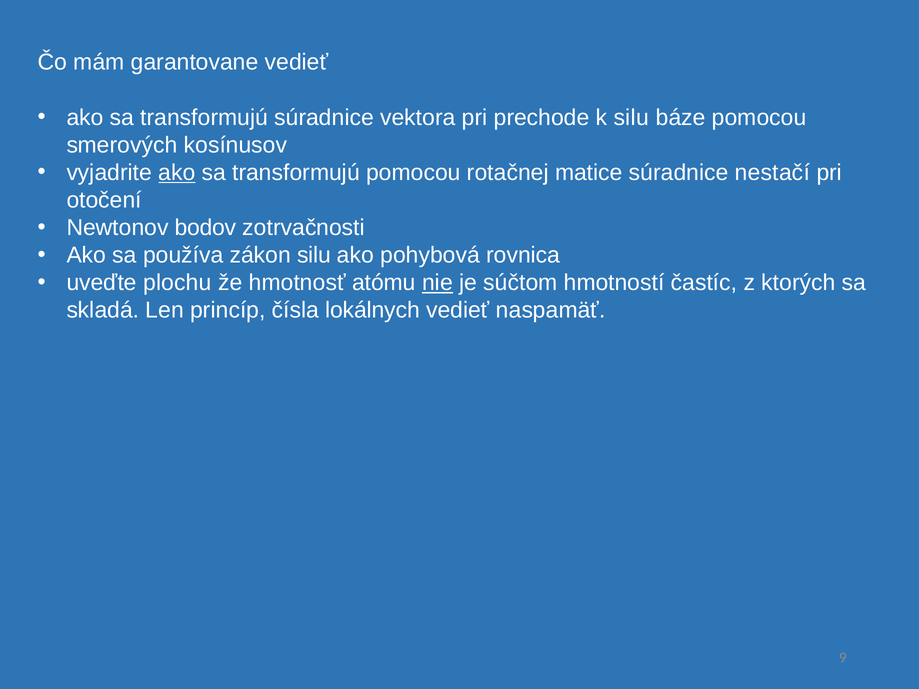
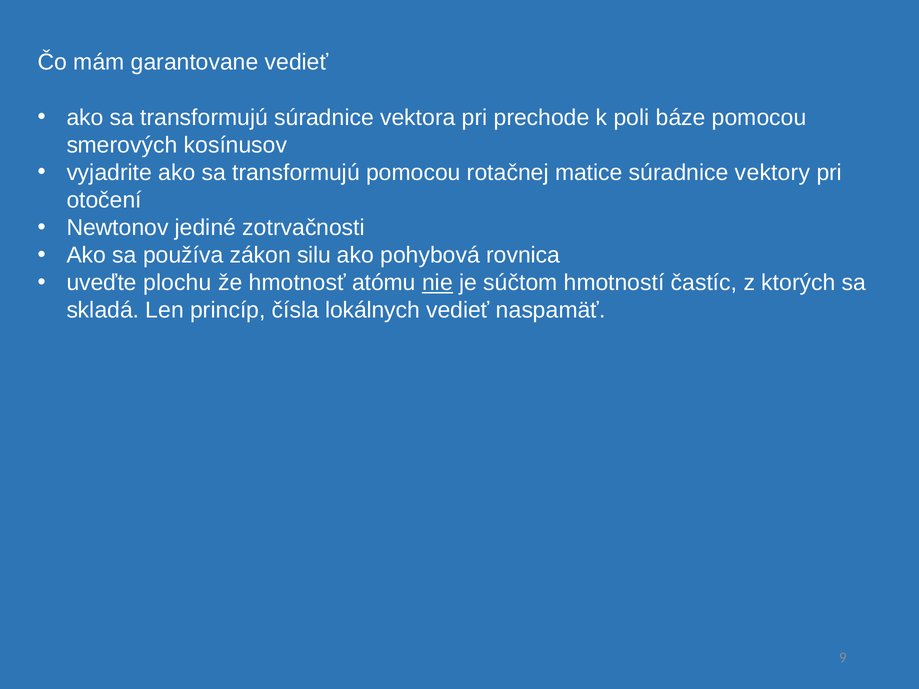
k silu: silu -> poli
ako at (177, 173) underline: present -> none
nestačí: nestačí -> vektory
bodov: bodov -> jediné
